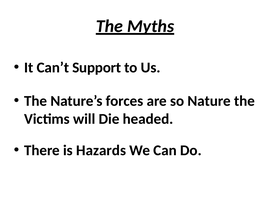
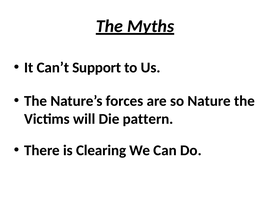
headed: headed -> pattern
Hazards: Hazards -> Clearing
